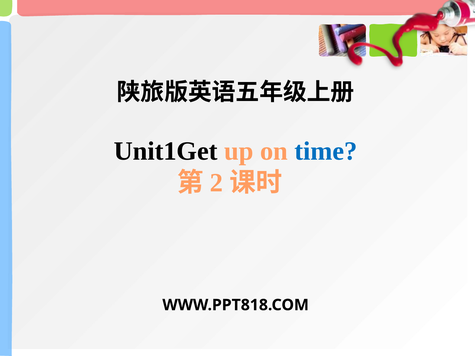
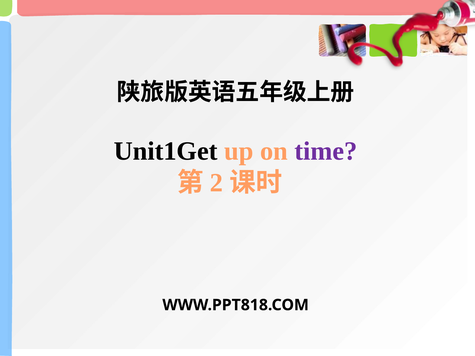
time colour: blue -> purple
